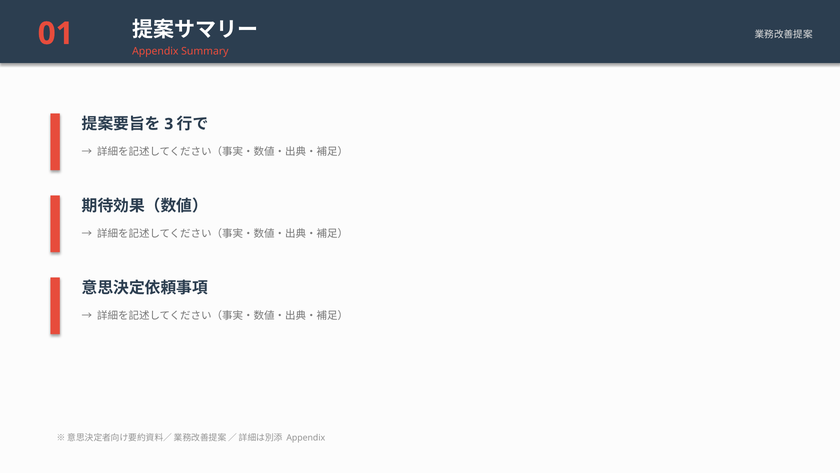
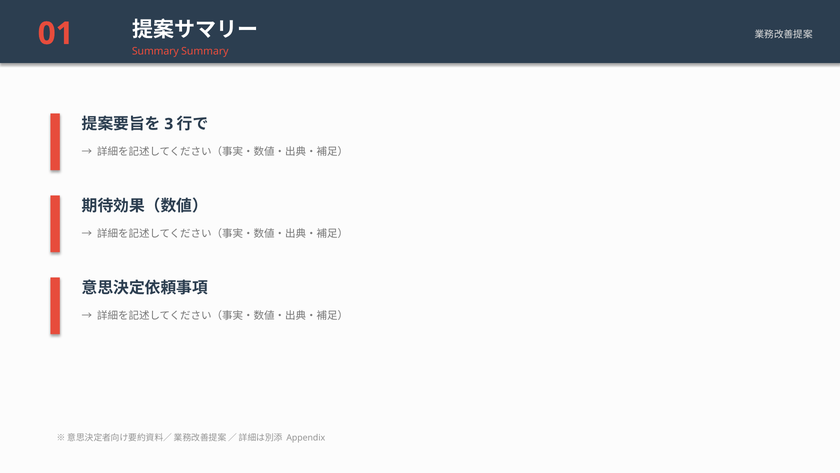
Appendix at (155, 51): Appendix -> Summary
